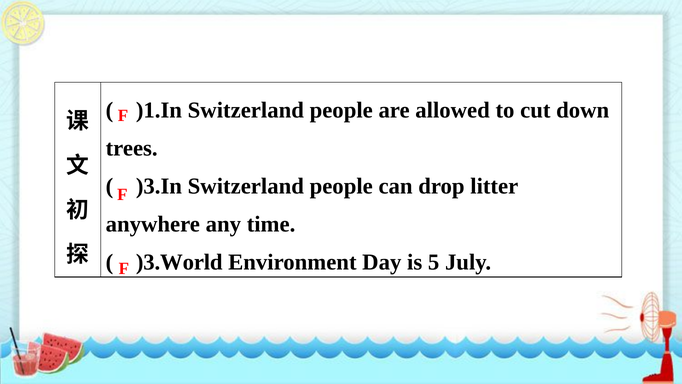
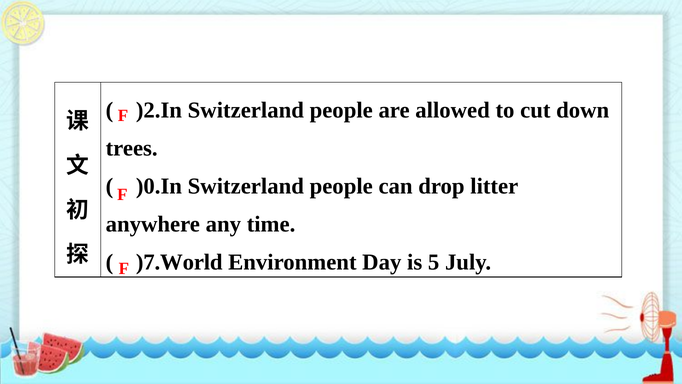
)1.In: )1.In -> )2.In
)3.In: )3.In -> )0.In
)3.World: )3.World -> )7.World
